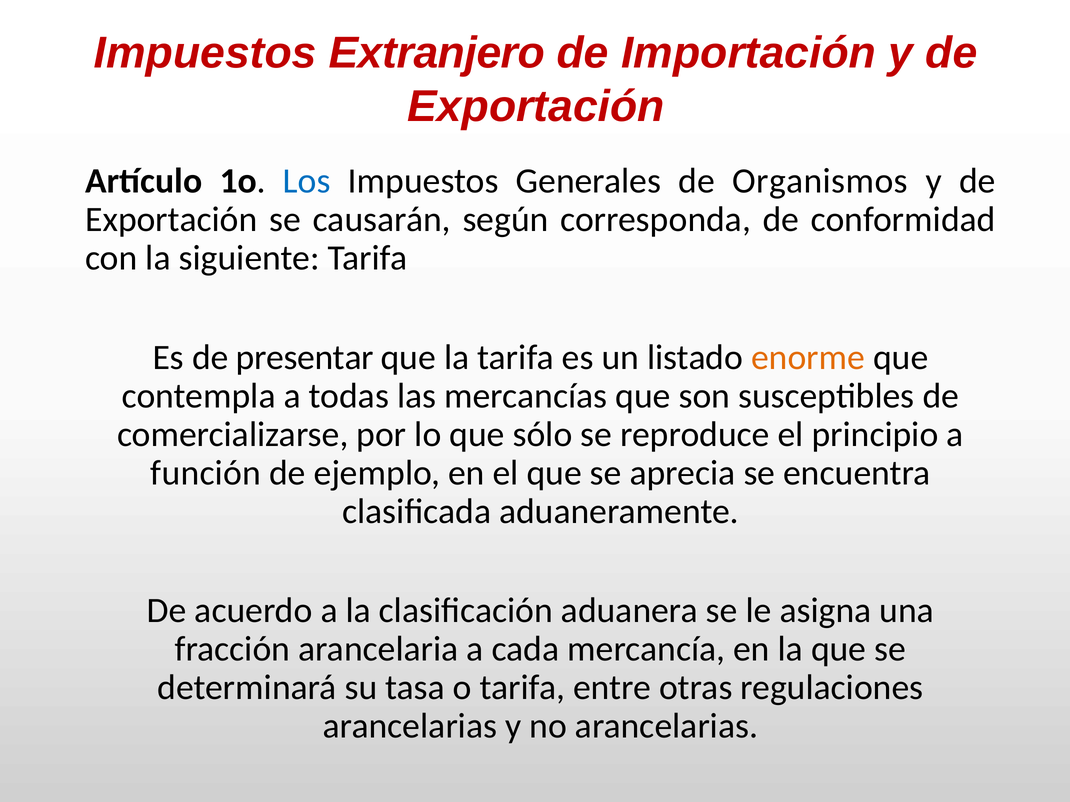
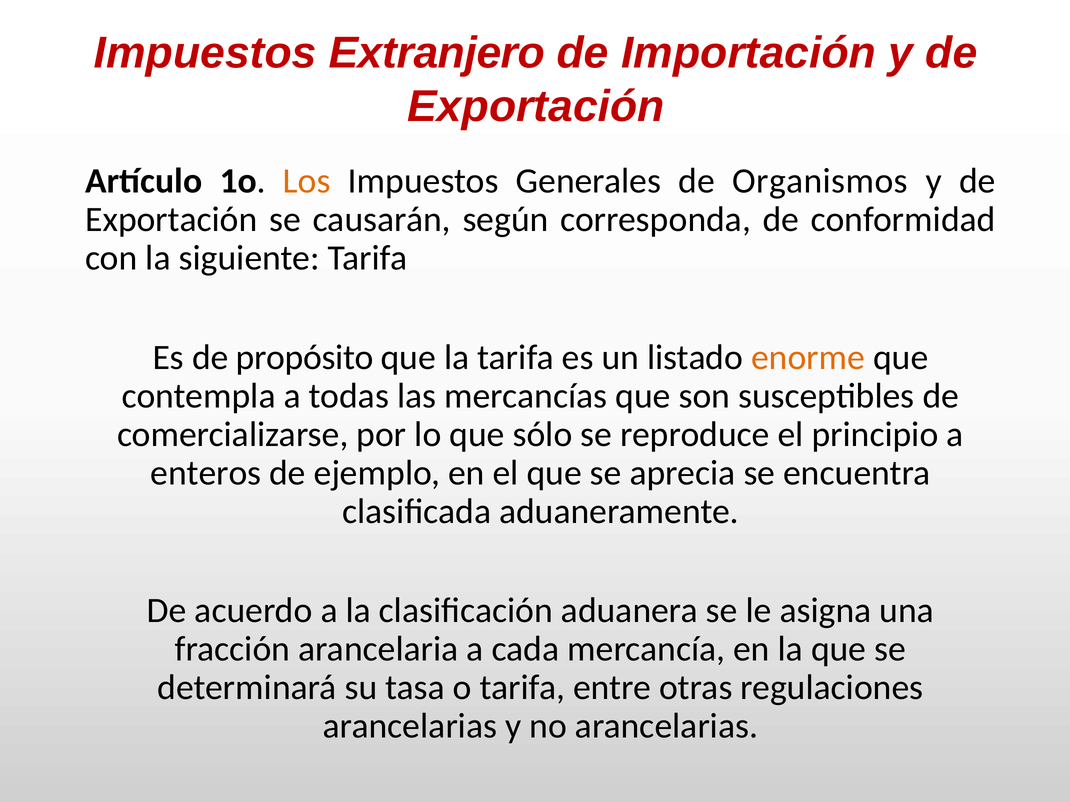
Los colour: blue -> orange
presentar: presentar -> propósito
función: función -> enteros
